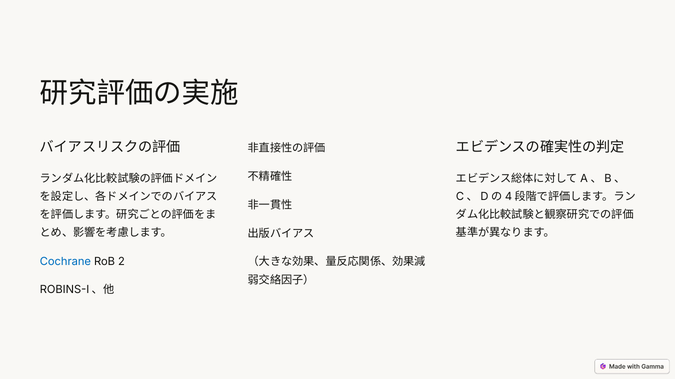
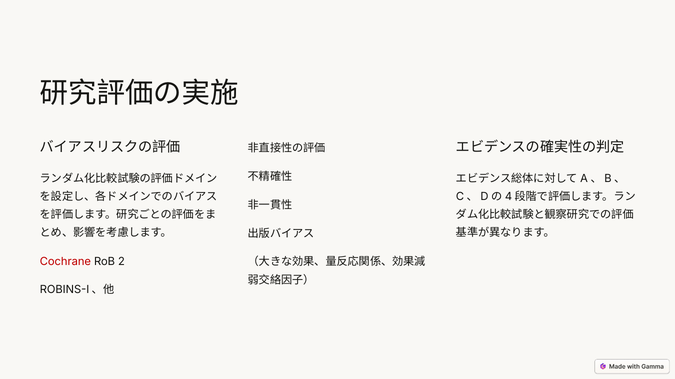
Cochrane colour: blue -> red
